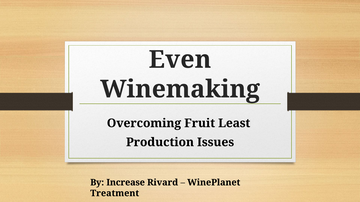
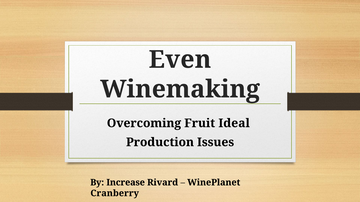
Least: Least -> Ideal
Treatment: Treatment -> Cranberry
